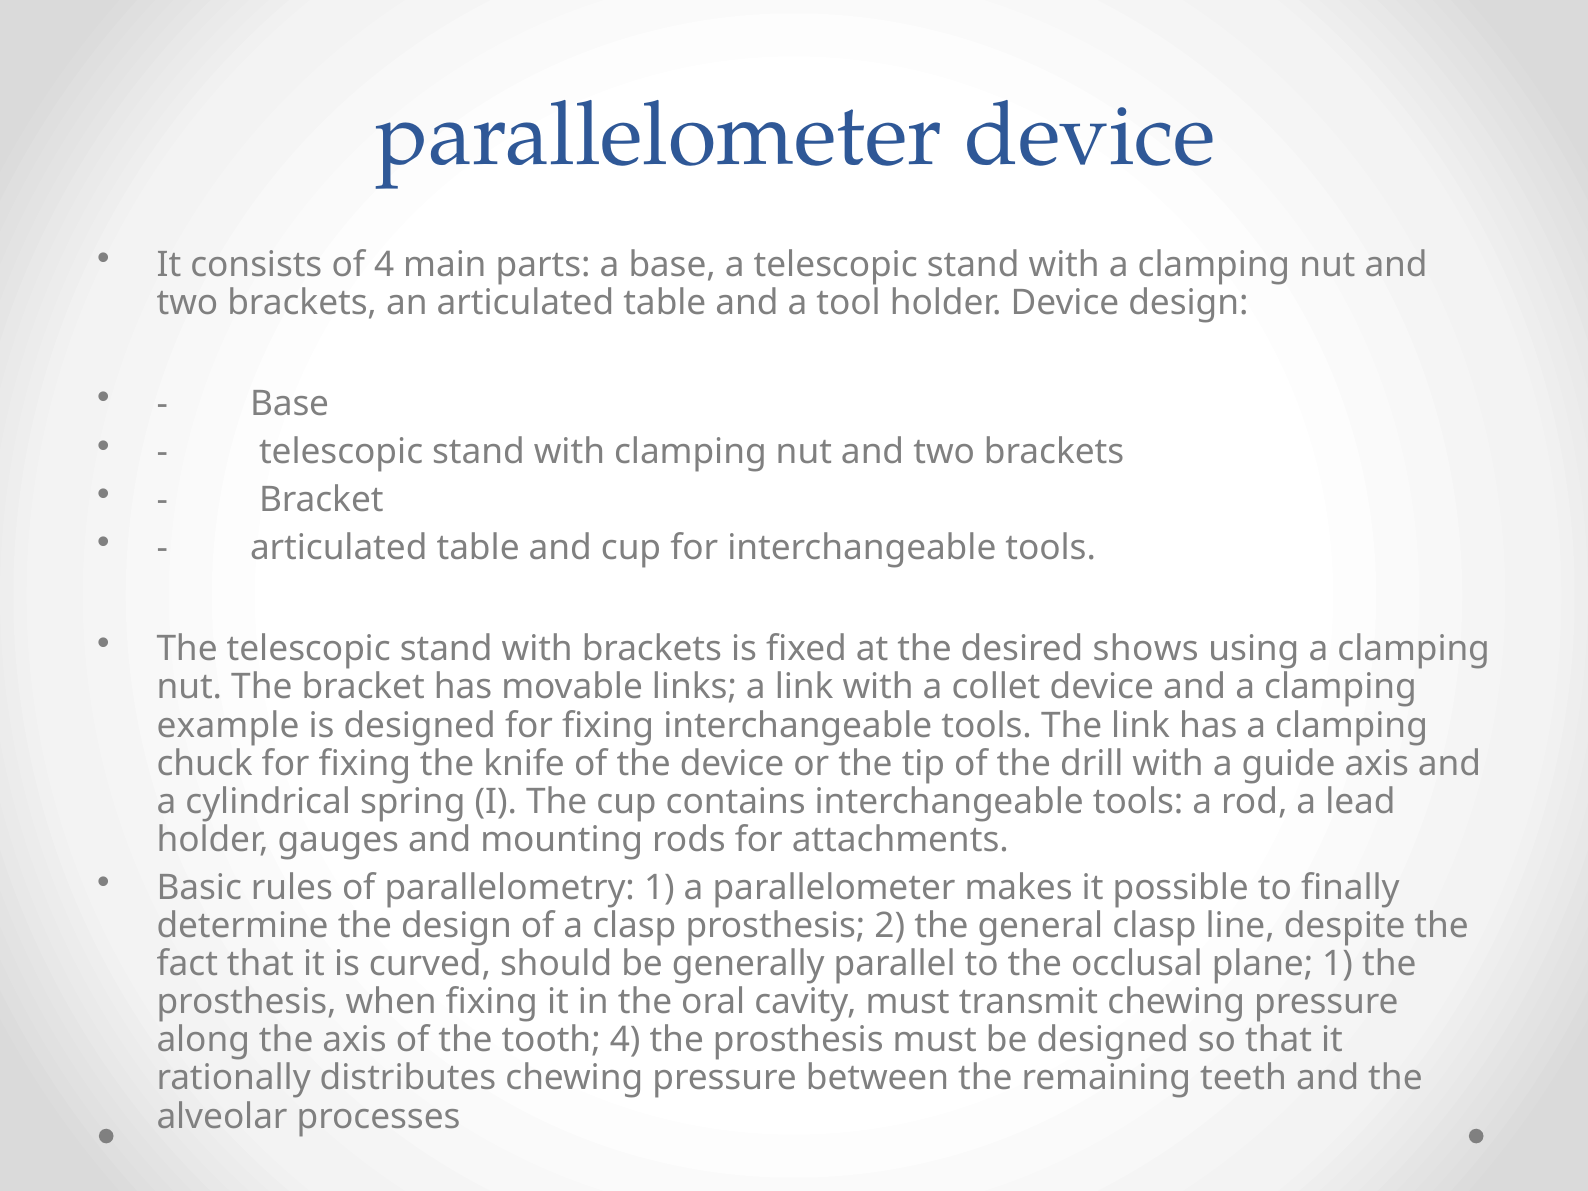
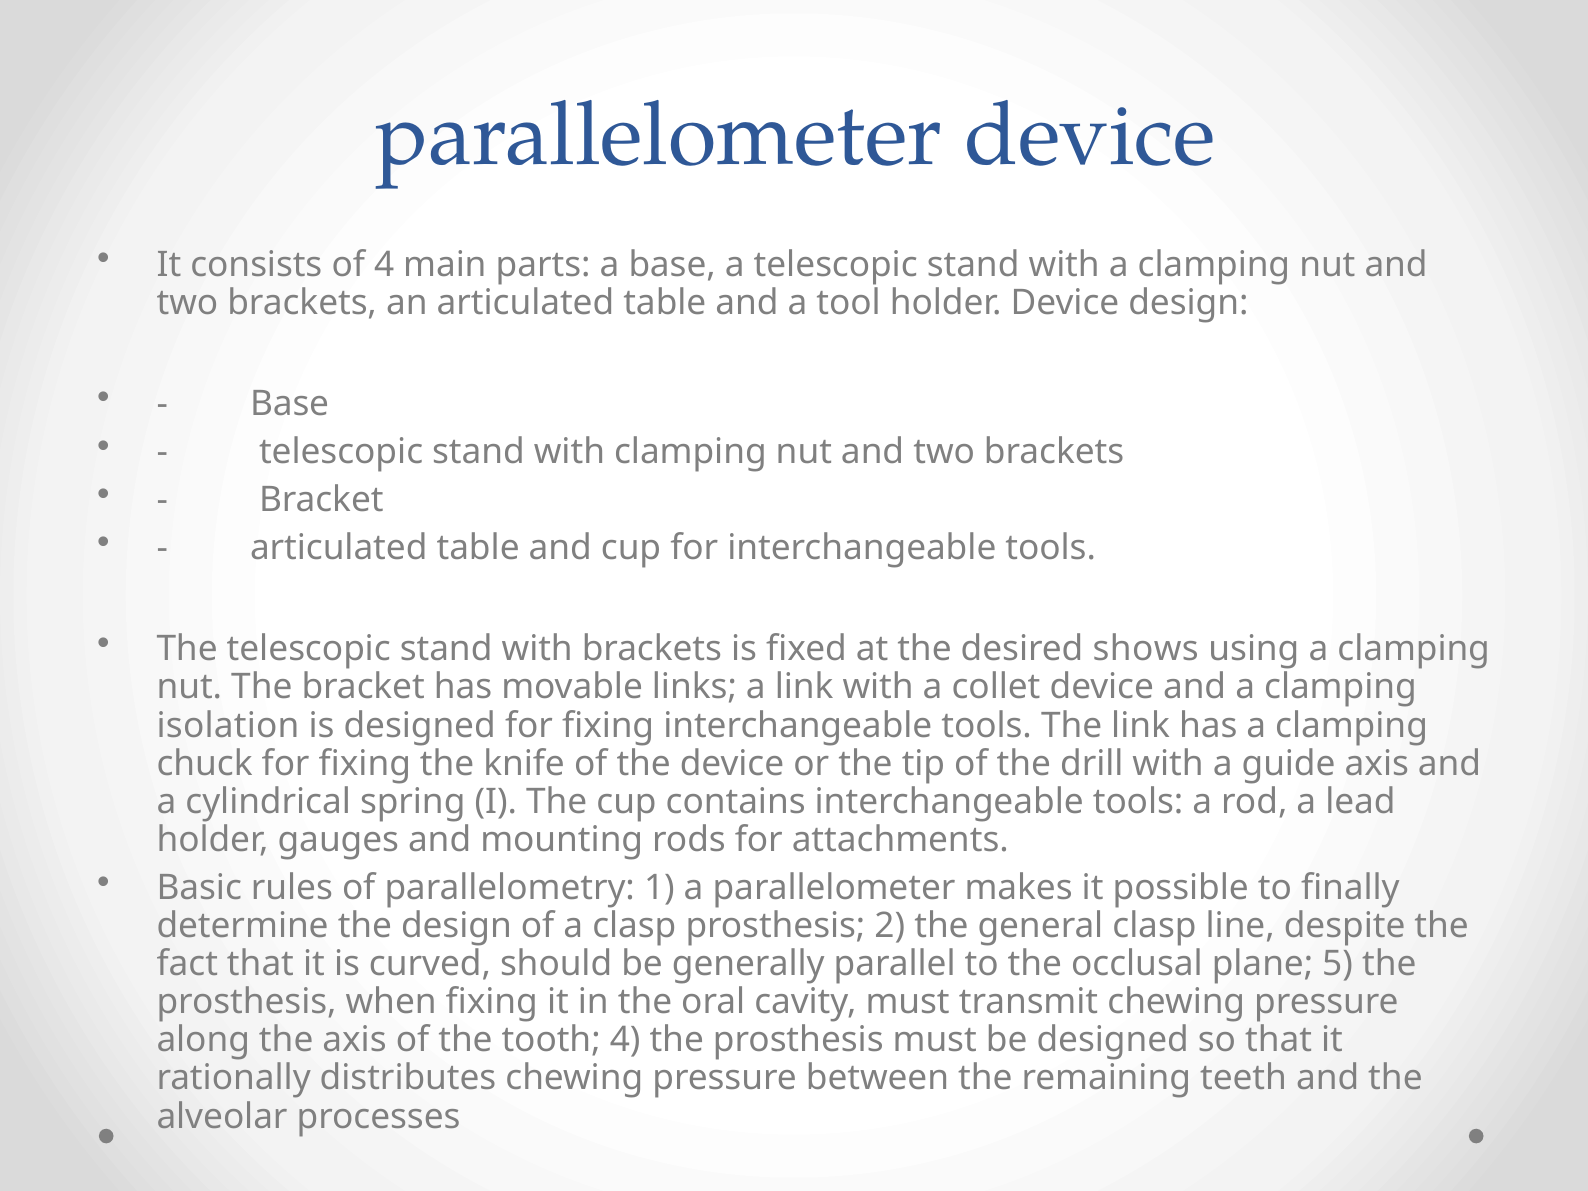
example: example -> isolation
plane 1: 1 -> 5
